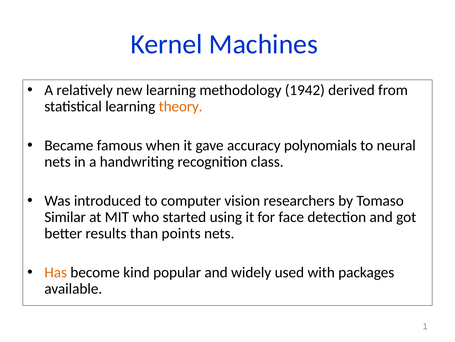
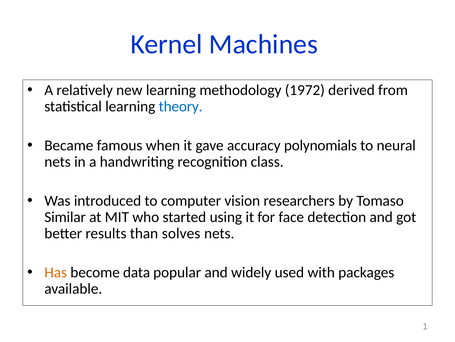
1942: 1942 -> 1972
theory colour: orange -> blue
points: points -> solves
kind: kind -> data
